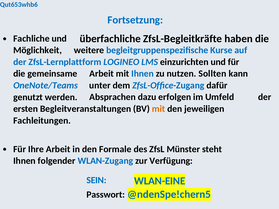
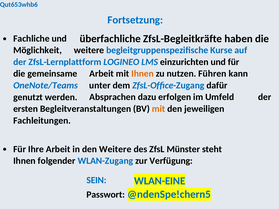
Ihnen at (143, 74) colour: blue -> orange
Sollten: Sollten -> Führen
den Formale: Formale -> Weitere
